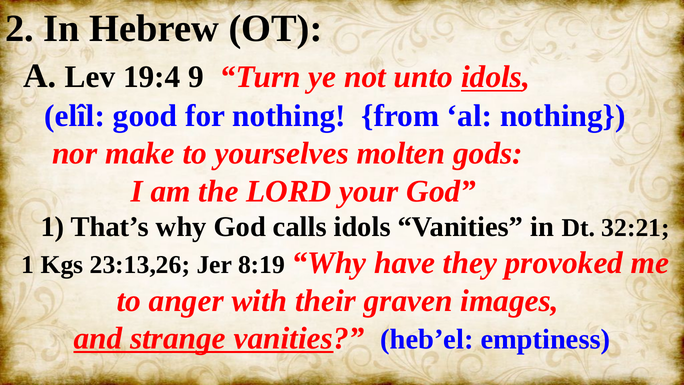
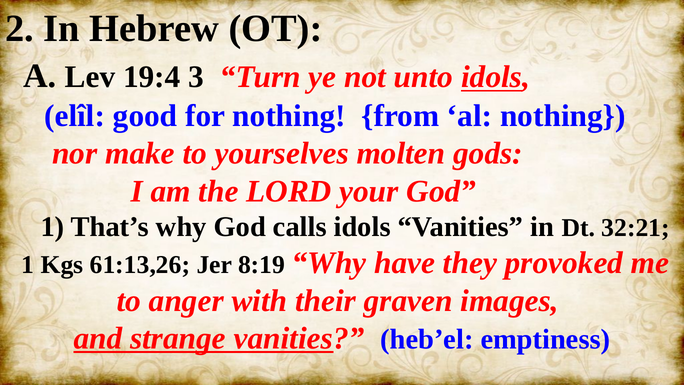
9: 9 -> 3
23:13,26: 23:13,26 -> 61:13,26
